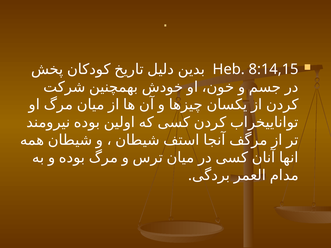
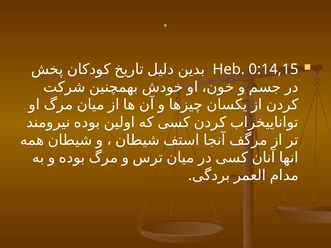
8:14,15: 8:14,15 -> 0:14,15
